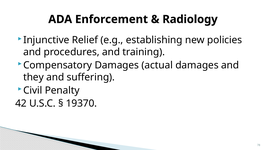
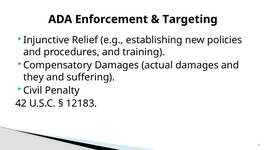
Radiology: Radiology -> Targeting
19370: 19370 -> 12183
